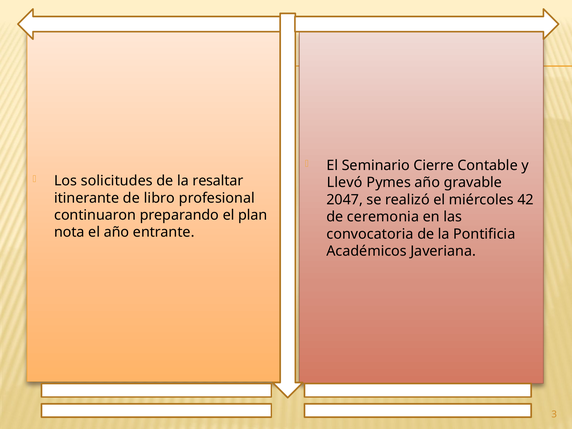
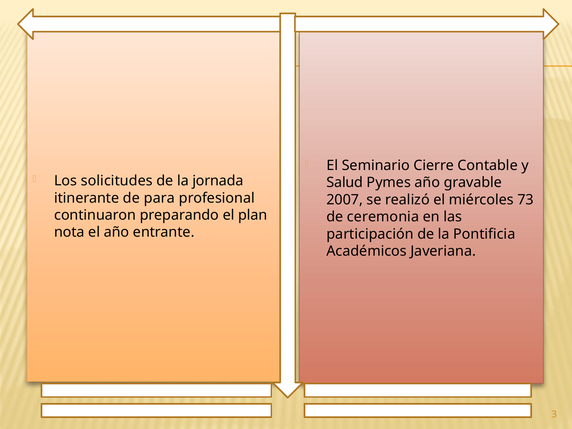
resaltar: resaltar -> jornada
Llevó: Llevó -> Salud
libro: libro -> para
2047: 2047 -> 2007
42: 42 -> 73
convocatoria: convocatoria -> participación
